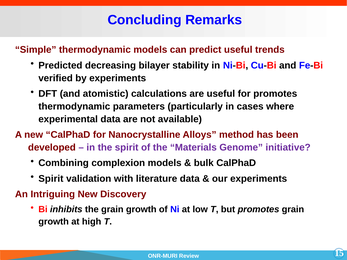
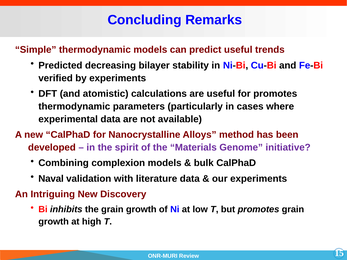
Spirit at (51, 179): Spirit -> Naval
